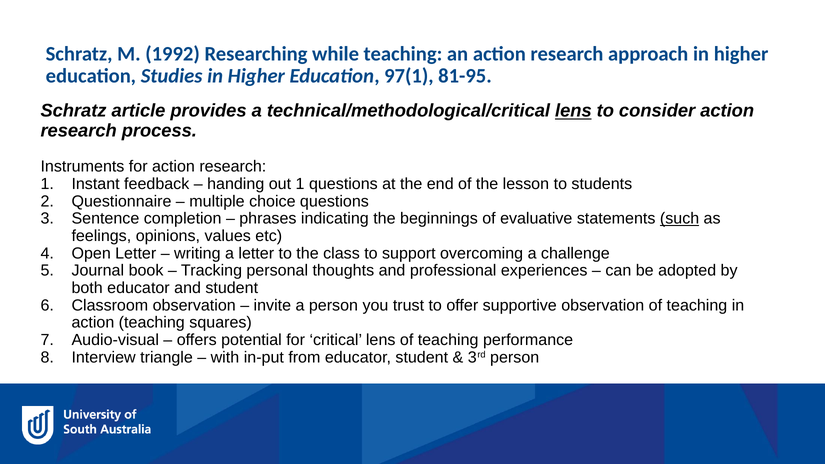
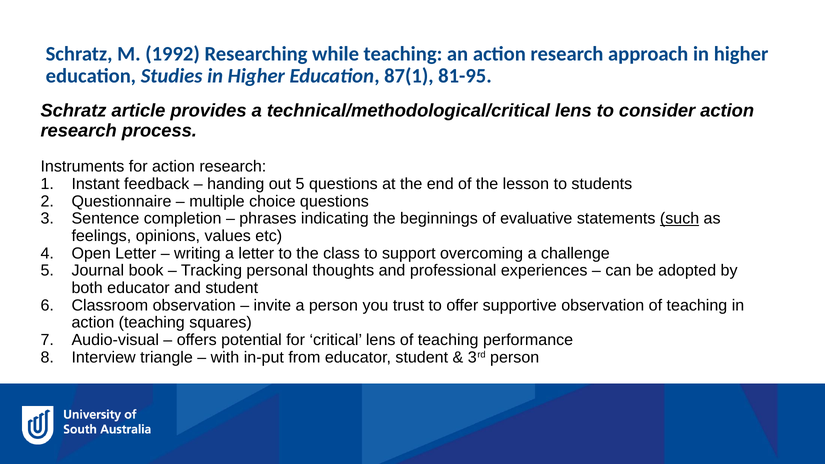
97(1: 97(1 -> 87(1
lens at (573, 111) underline: present -> none
out 1: 1 -> 5
